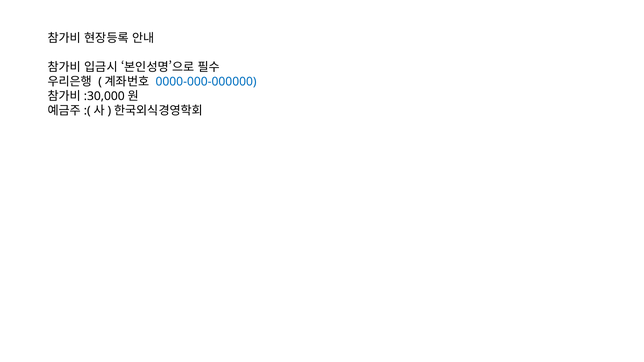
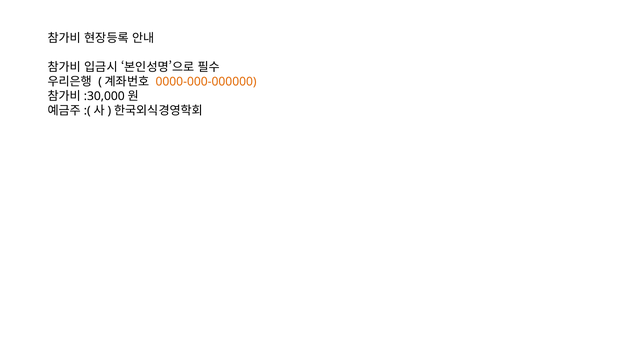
0000-000-000000 colour: blue -> orange
